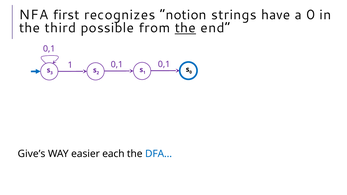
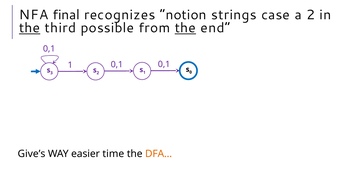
first: first -> final
have: have -> case
a 0: 0 -> 2
the at (30, 28) underline: none -> present
each: each -> time
DFA… colour: blue -> orange
